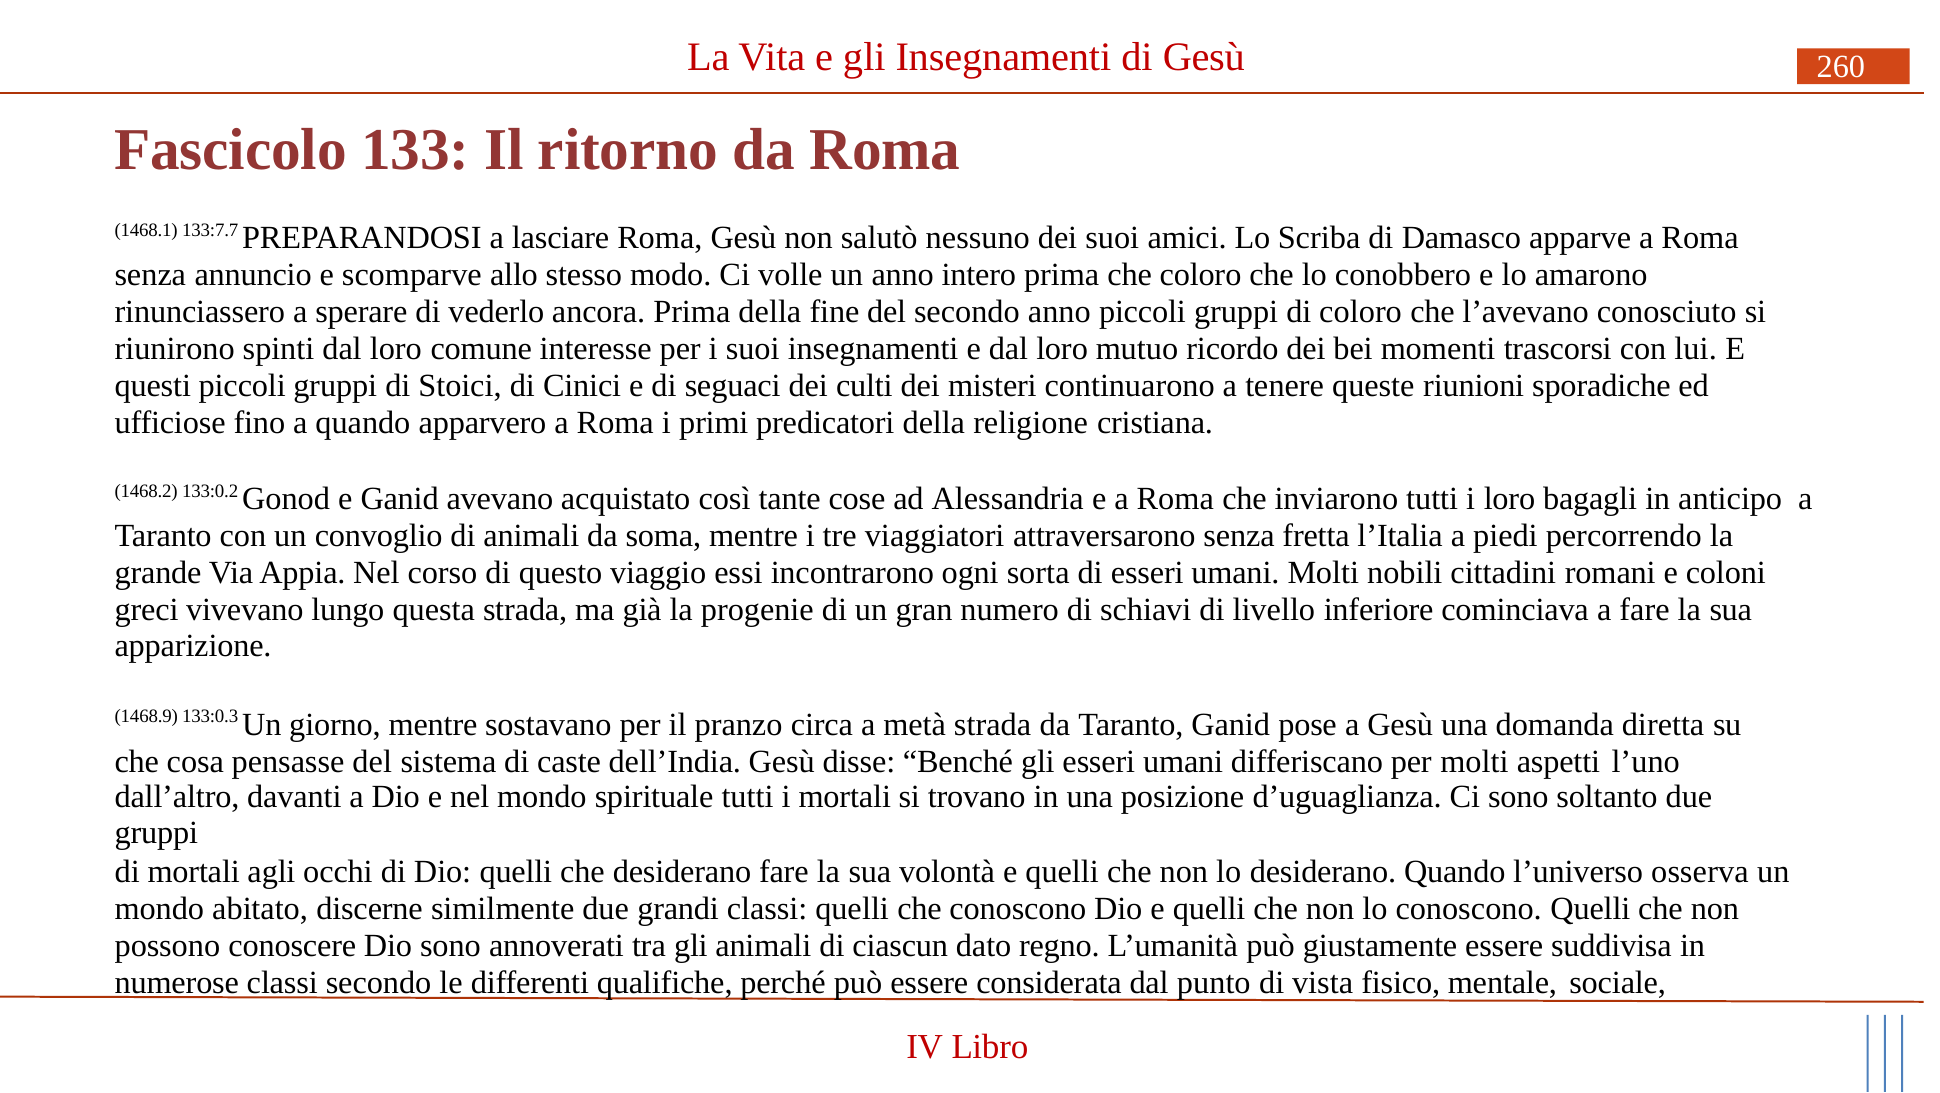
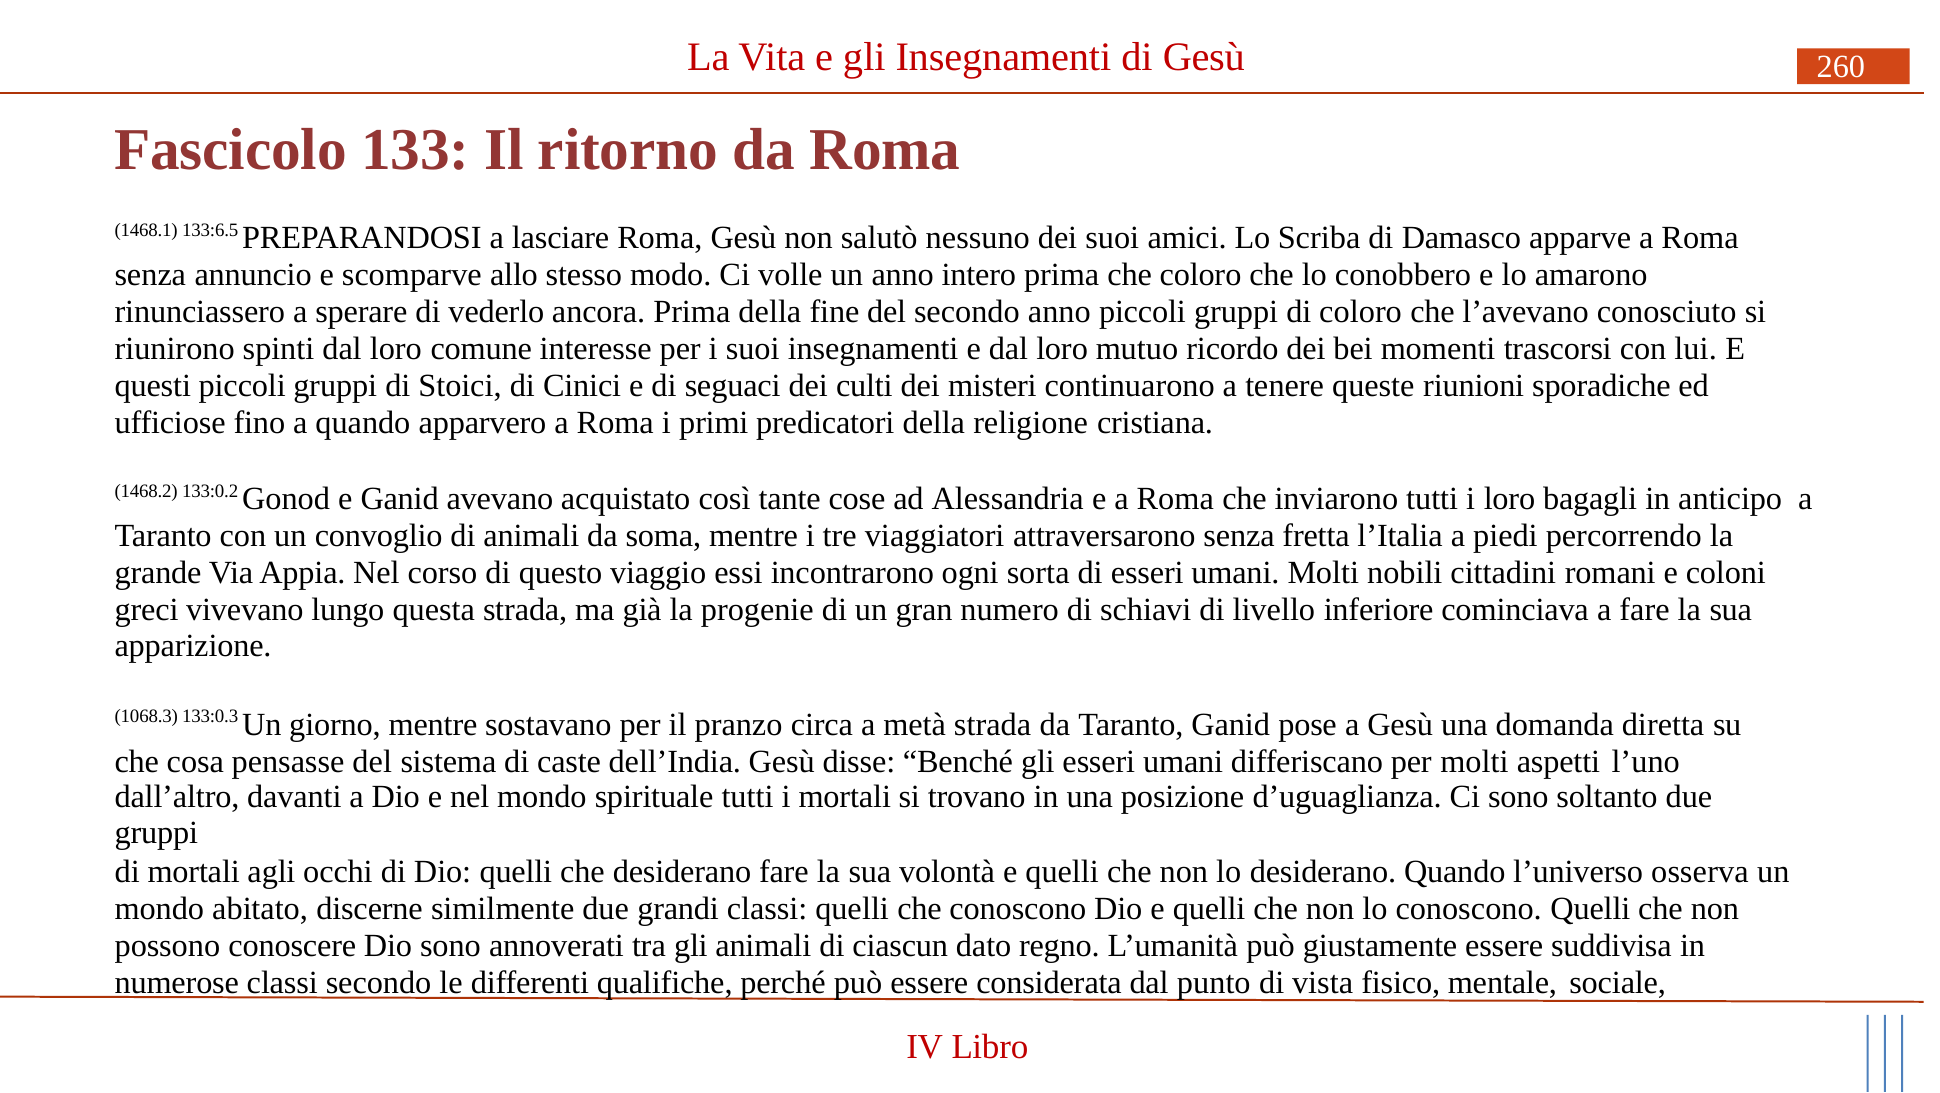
133:7.7: 133:7.7 -> 133:6.5
1468.9: 1468.9 -> 1068.3
